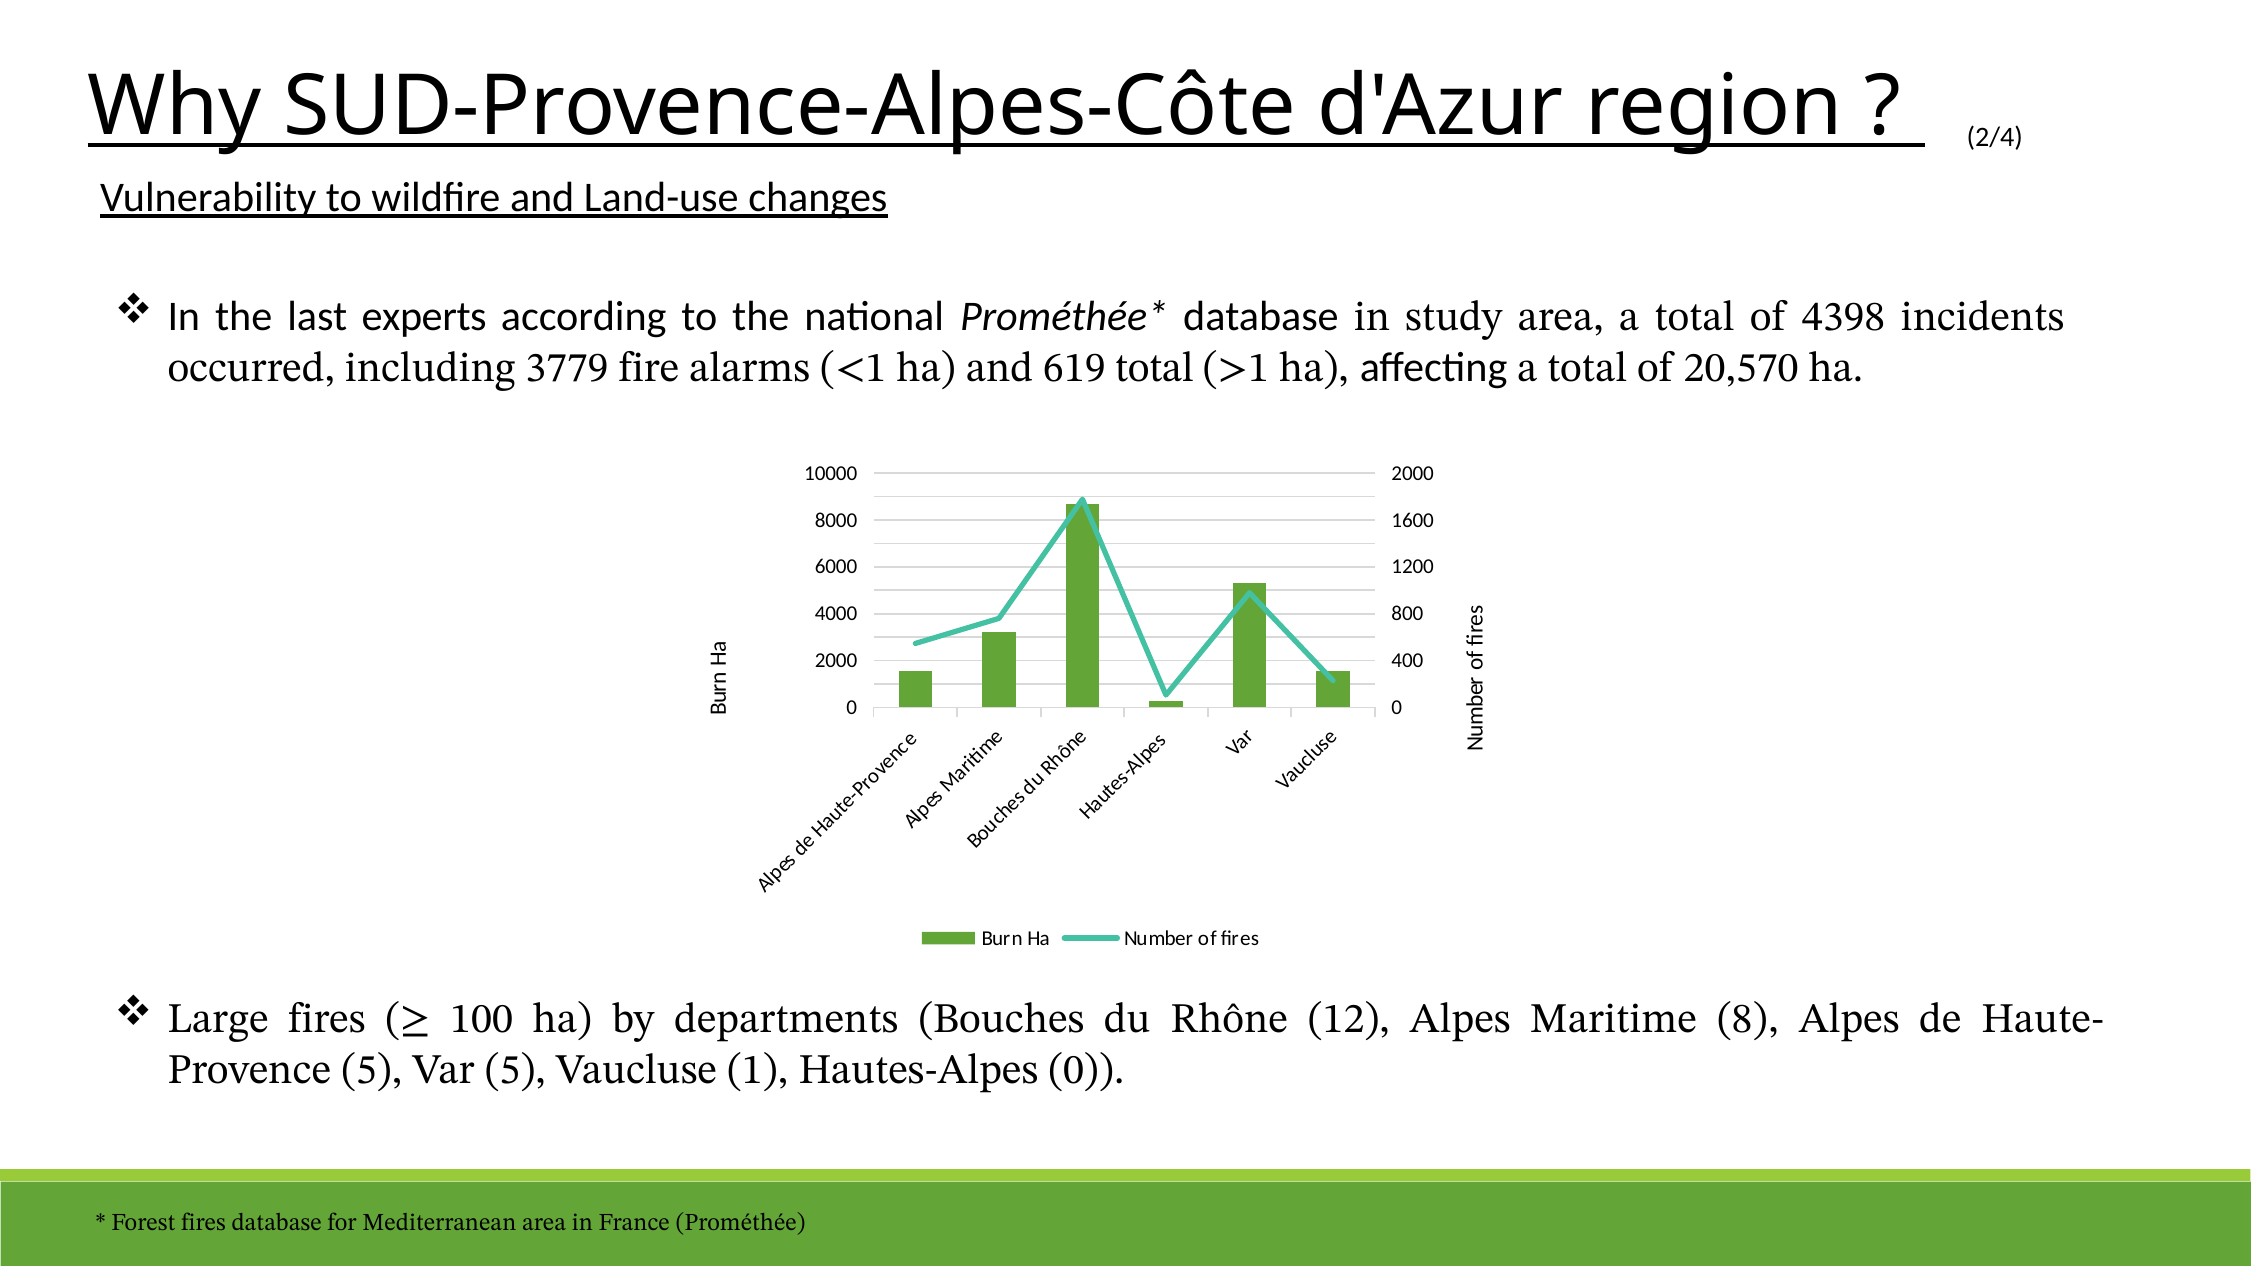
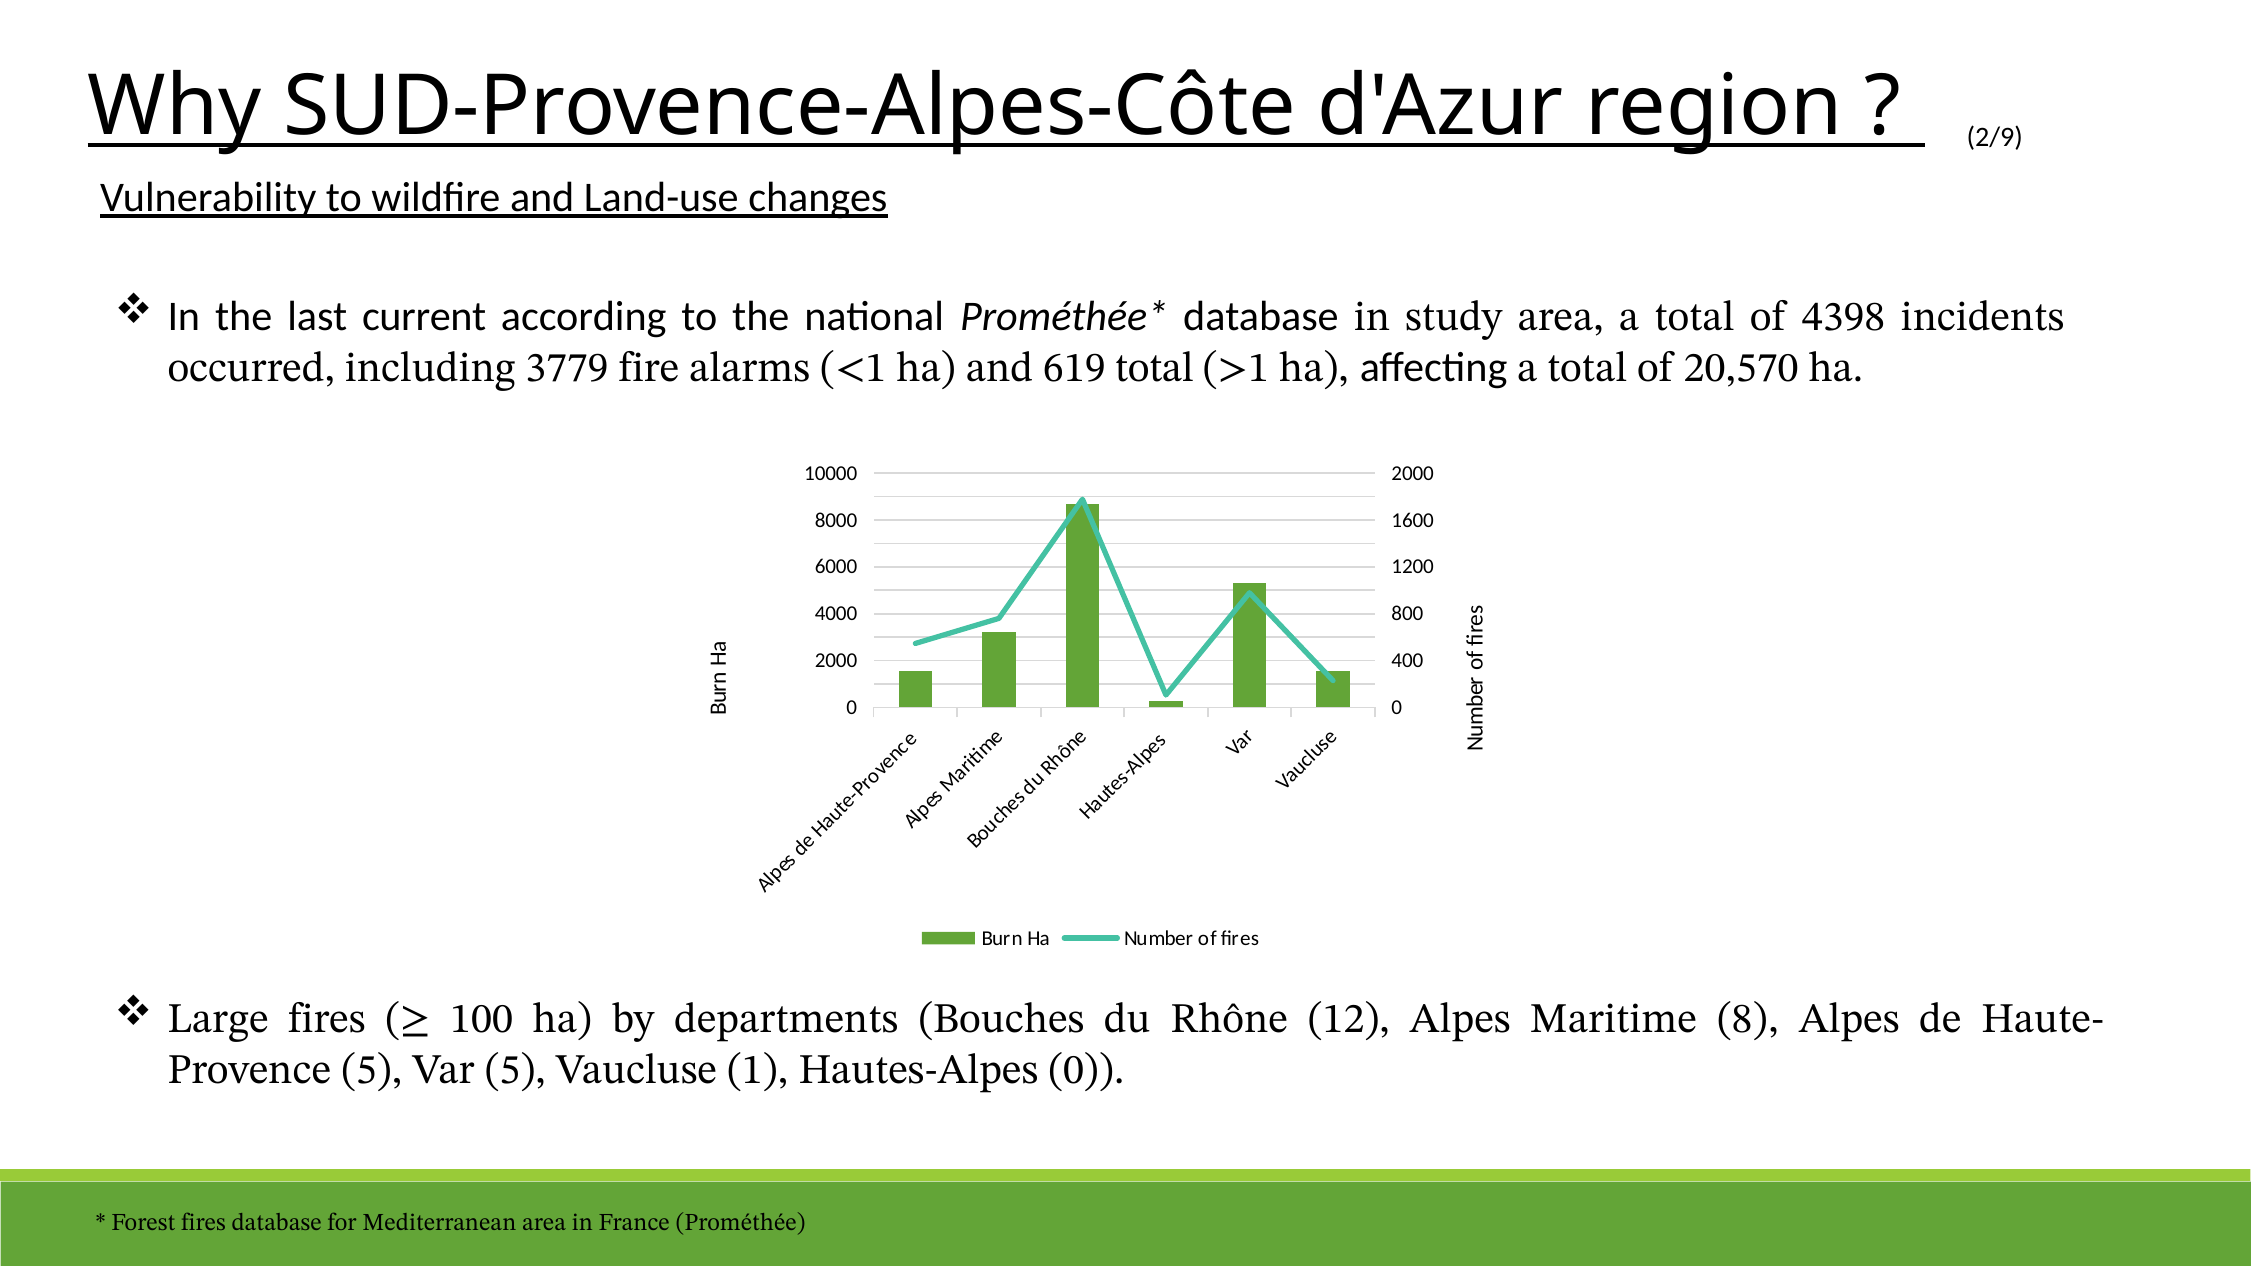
2/4: 2/4 -> 2/9
experts: experts -> current
